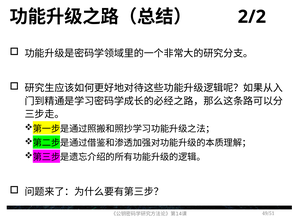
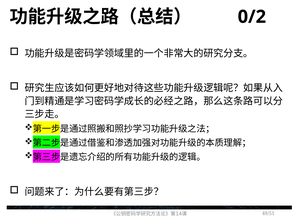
2/2: 2/2 -> 0/2
